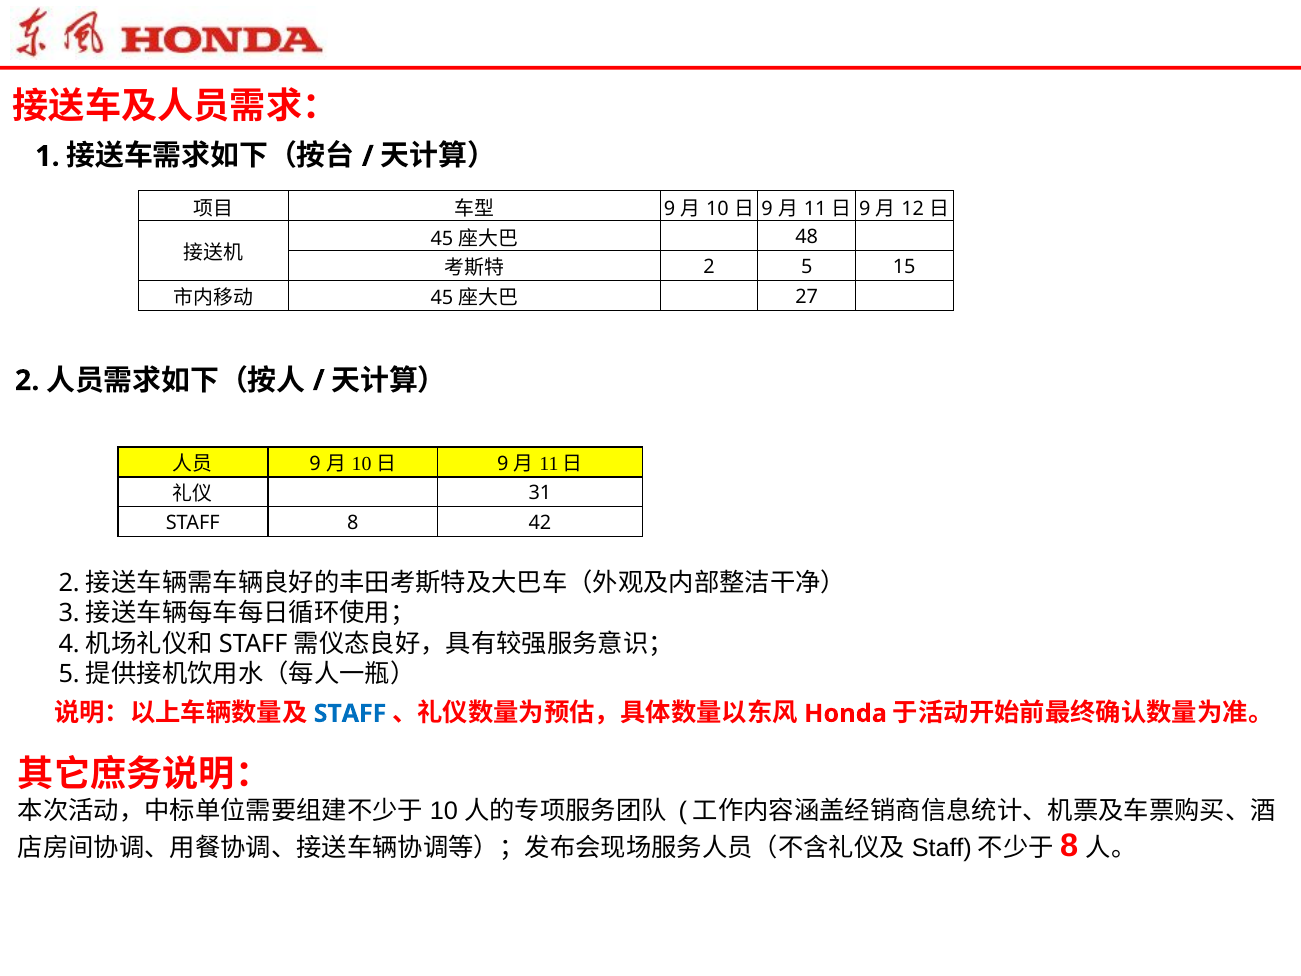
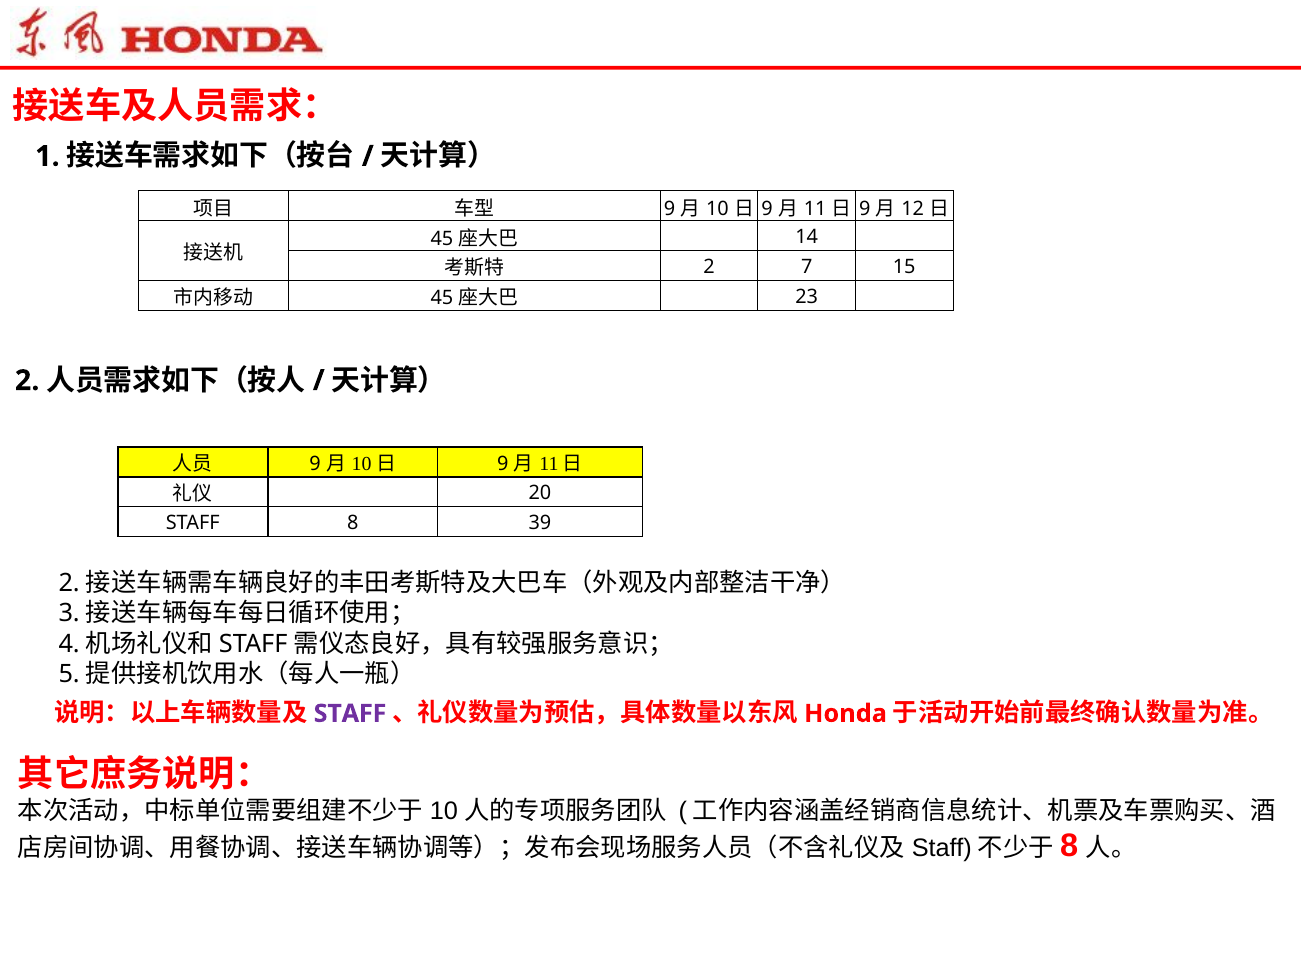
48: 48 -> 14
5: 5 -> 7
27: 27 -> 23
31: 31 -> 20
42: 42 -> 39
STAFF at (350, 713) colour: blue -> purple
